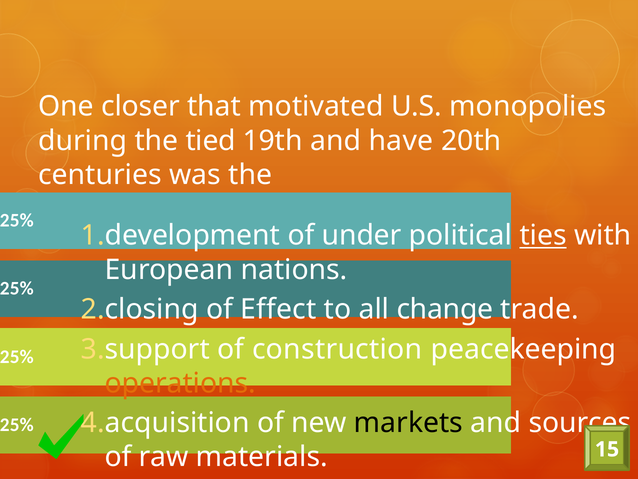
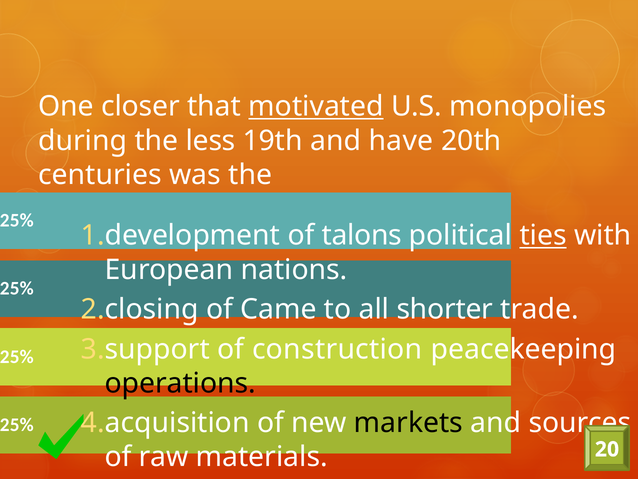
motivated underline: none -> present
tied: tied -> less
under: under -> talons
Effect: Effect -> Came
change: change -> shorter
operations colour: orange -> black
15: 15 -> 20
